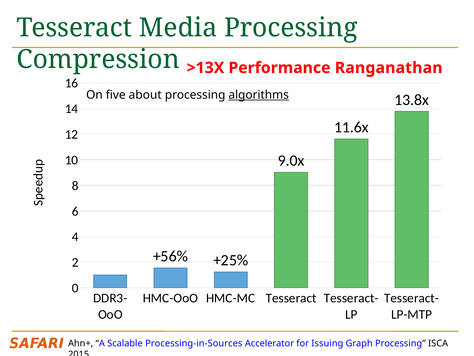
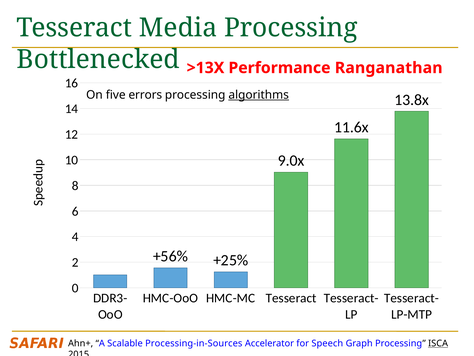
Compression: Compression -> Bottlenecked
about: about -> errors
Issuing: Issuing -> Speech
ISCA underline: none -> present
